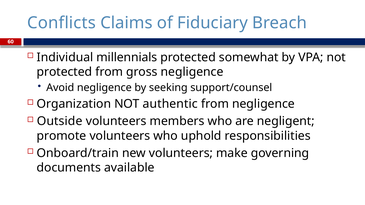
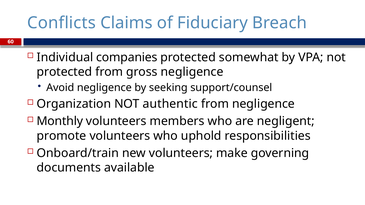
millennials: millennials -> companies
Outside: Outside -> Monthly
